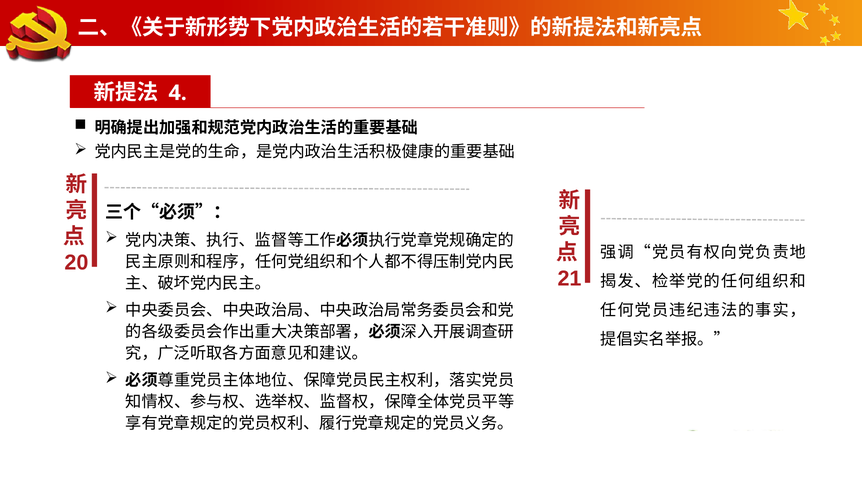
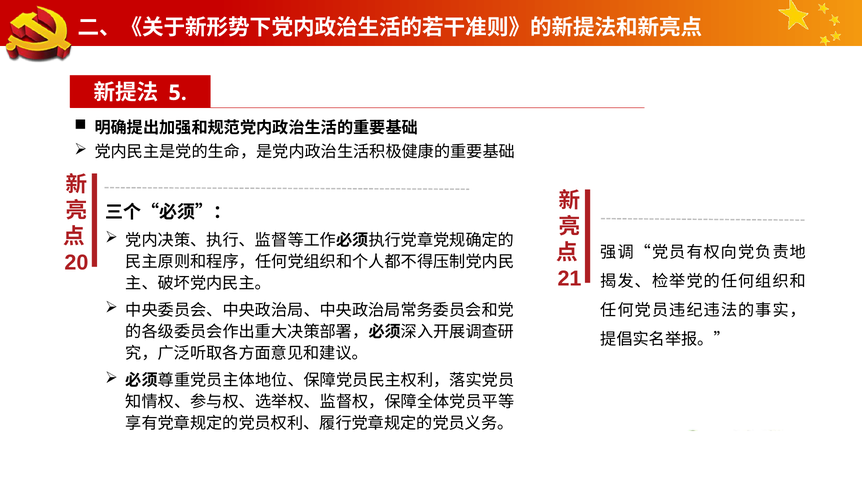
4: 4 -> 5
